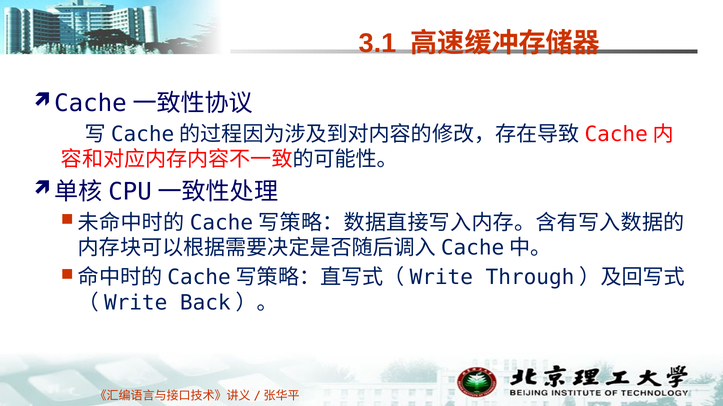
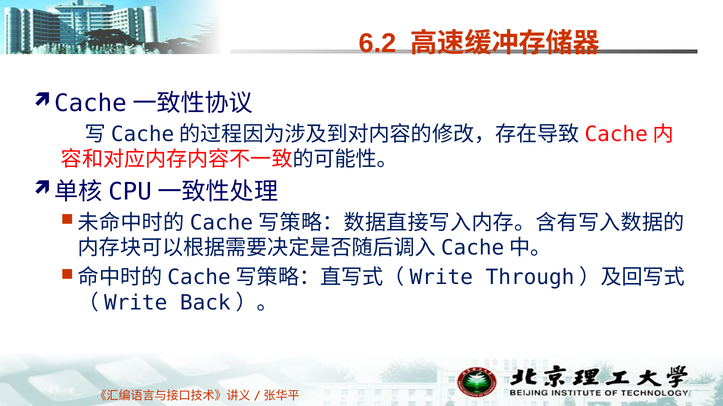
3.1: 3.1 -> 6.2
